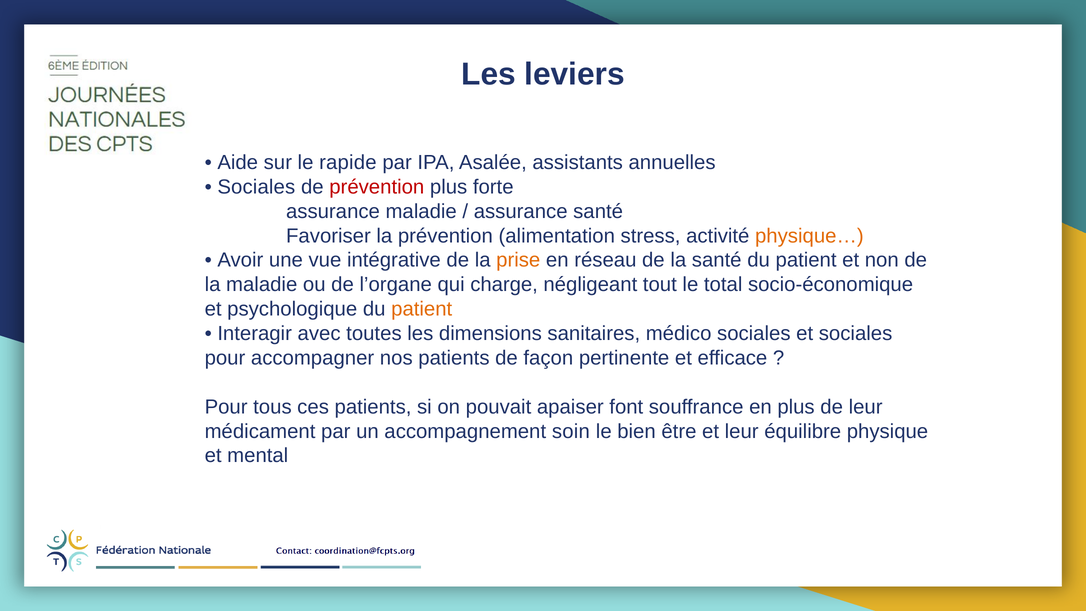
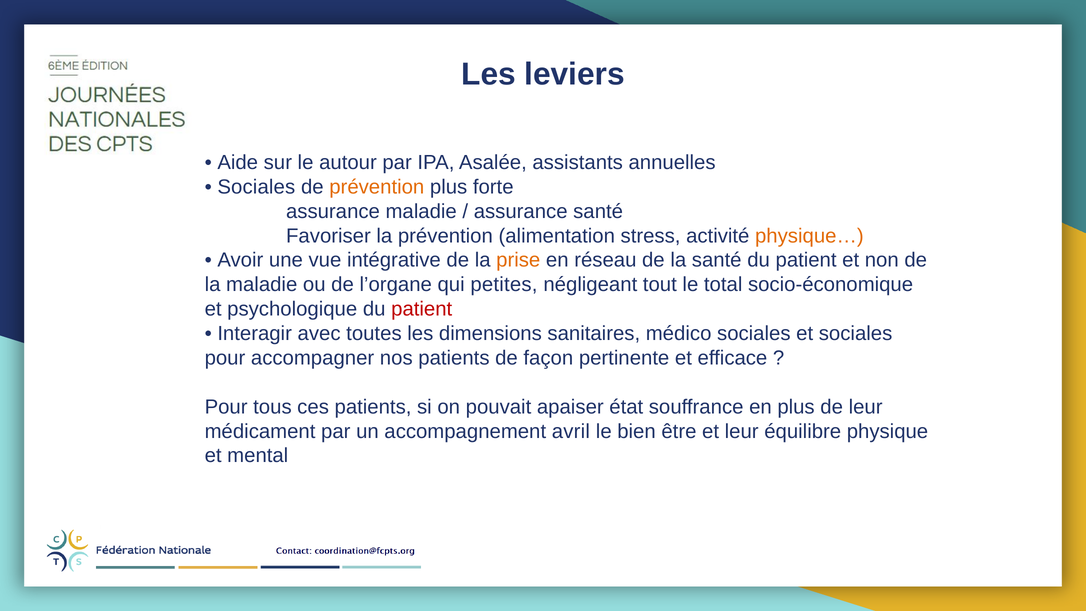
rapide: rapide -> autour
prévention at (377, 187) colour: red -> orange
charge: charge -> petites
patient at (422, 309) colour: orange -> red
font: font -> état
soin: soin -> avril
